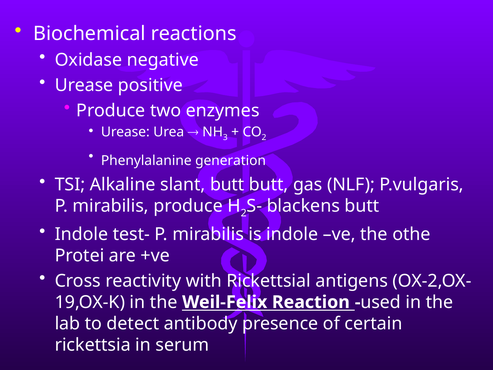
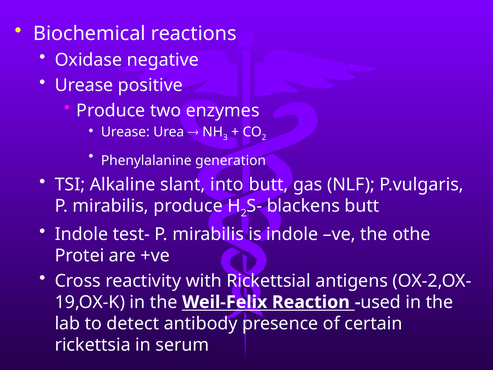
slant butt: butt -> into
